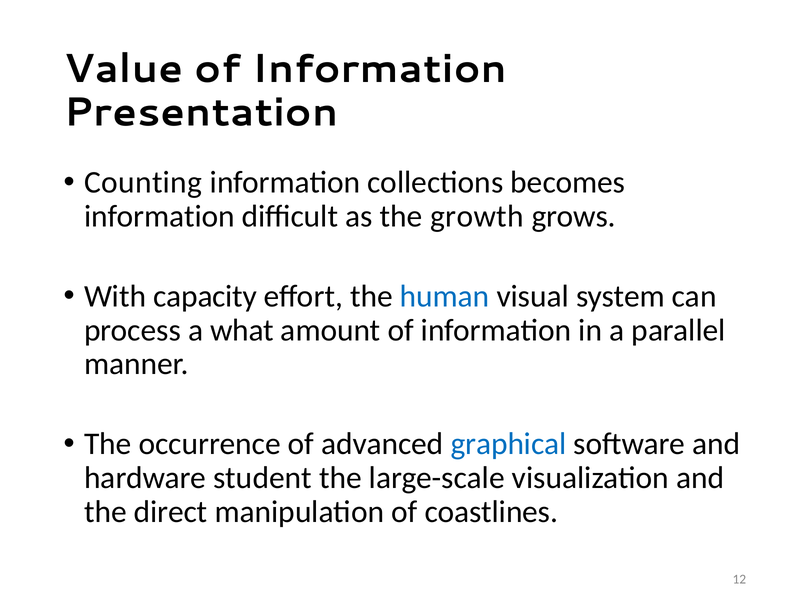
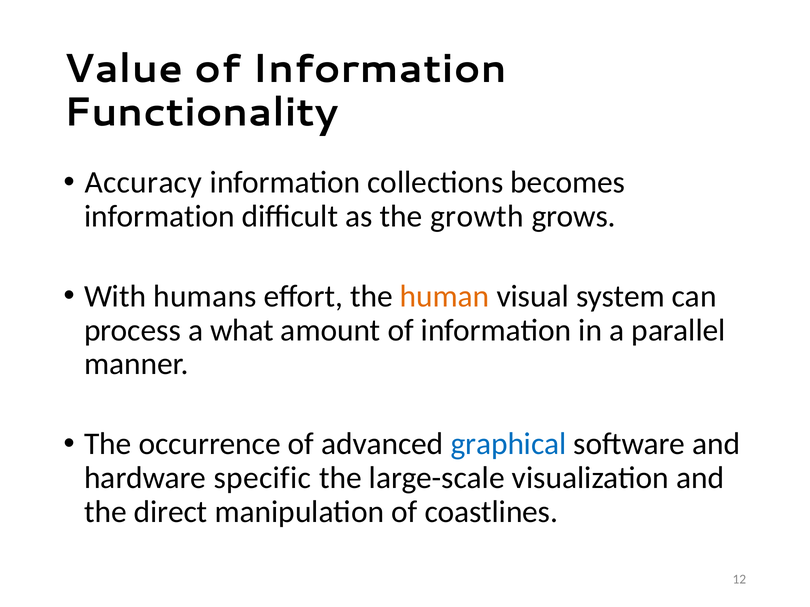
Presentation: Presentation -> Functionality
Counting: Counting -> Accuracy
capacity: capacity -> humans
human colour: blue -> orange
student: student -> specific
